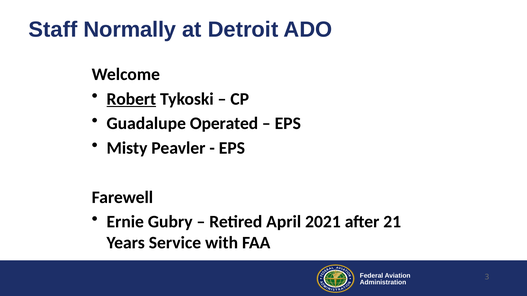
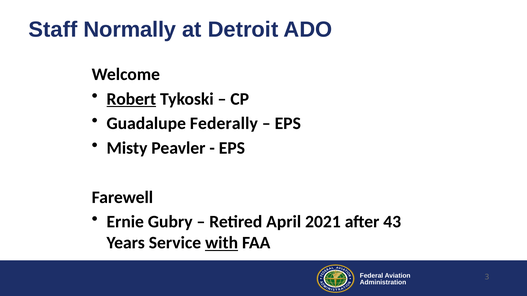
Operated: Operated -> Federally
21: 21 -> 43
with underline: none -> present
